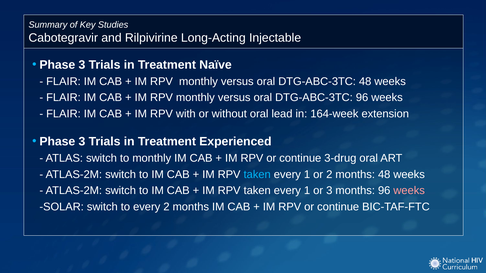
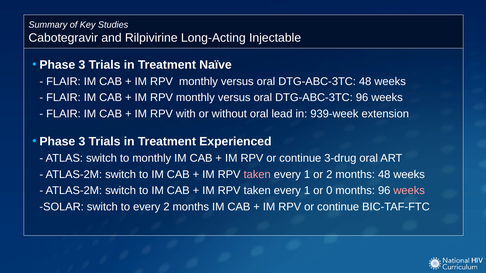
164-week: 164-week -> 939-week
taken at (257, 175) colour: light blue -> pink
or 3: 3 -> 0
